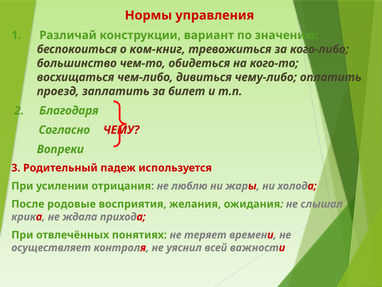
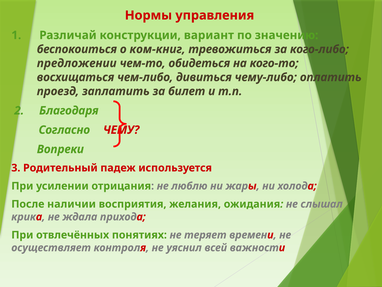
большинство: большинство -> предложении
родовые: родовые -> наличии
